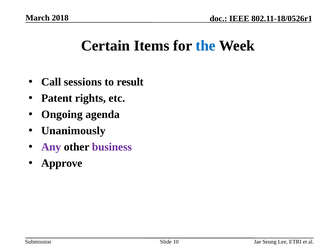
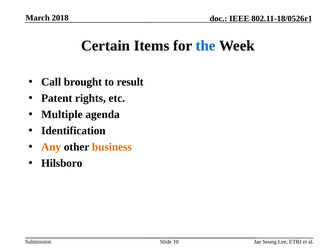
sessions: sessions -> brought
Ongoing: Ongoing -> Multiple
Unanimously: Unanimously -> Identification
Any colour: purple -> orange
business colour: purple -> orange
Approve: Approve -> Hilsboro
